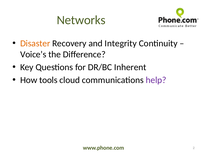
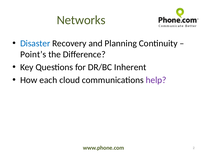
Disaster colour: orange -> blue
Integrity: Integrity -> Planning
Voice’s: Voice’s -> Point’s
tools: tools -> each
